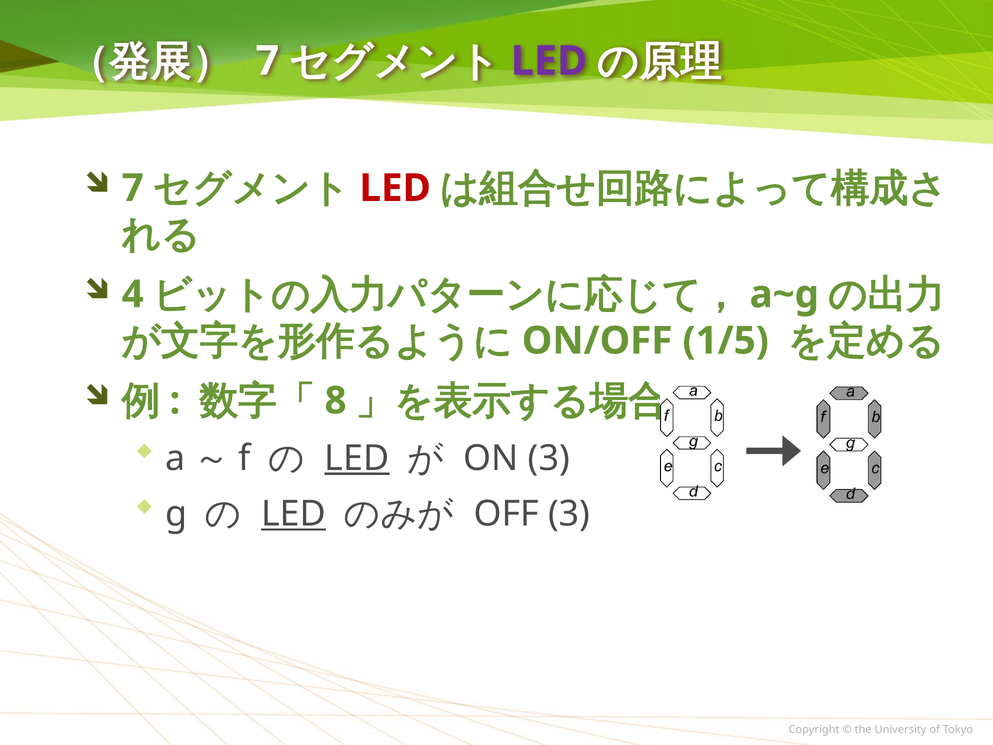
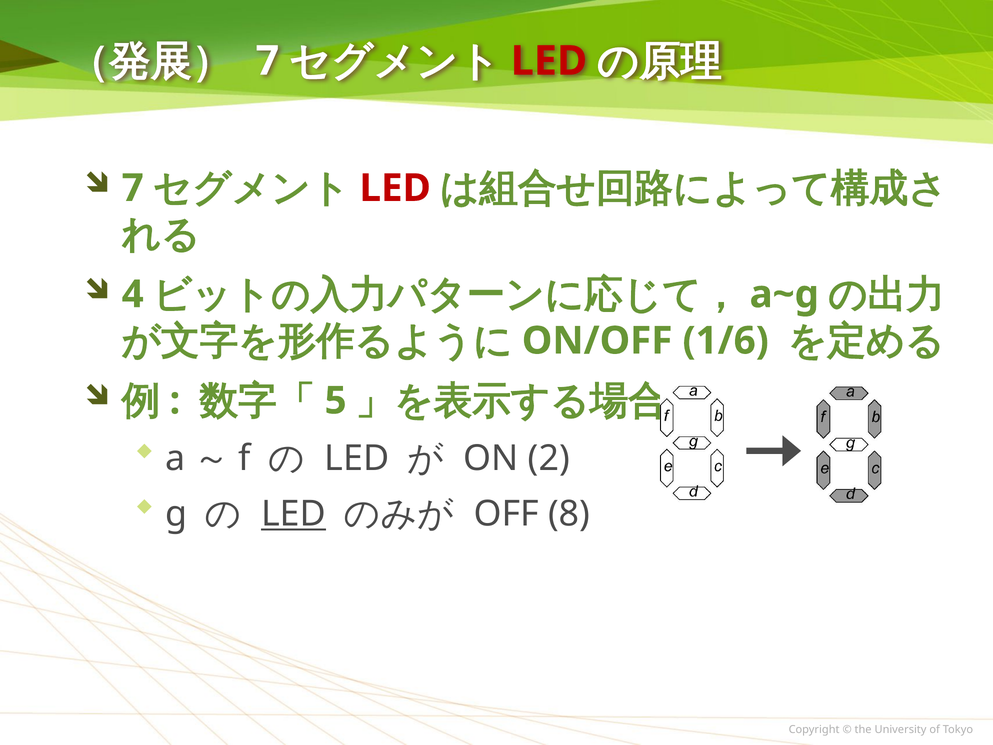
LED at (549, 61) colour: purple -> red
1/5: 1/5 -> 1/6
8: 8 -> 5
LED at (357, 458) underline: present -> none
ON 3: 3 -> 2
OFF 3: 3 -> 8
